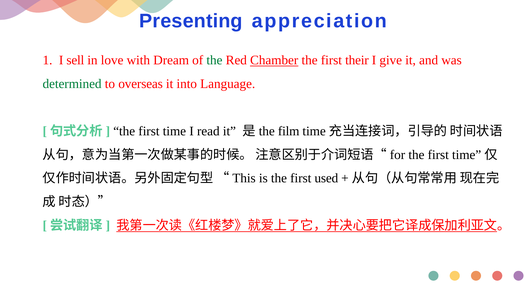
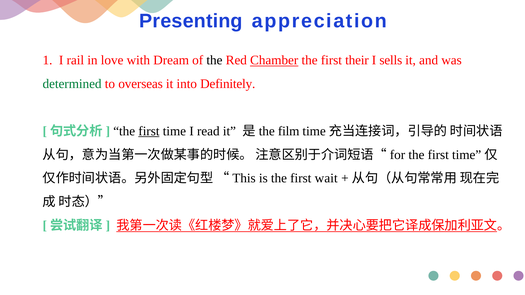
sell: sell -> rail
the at (214, 60) colour: green -> black
give: give -> sells
Language: Language -> Definitely
first at (149, 131) underline: none -> present
used: used -> wait
